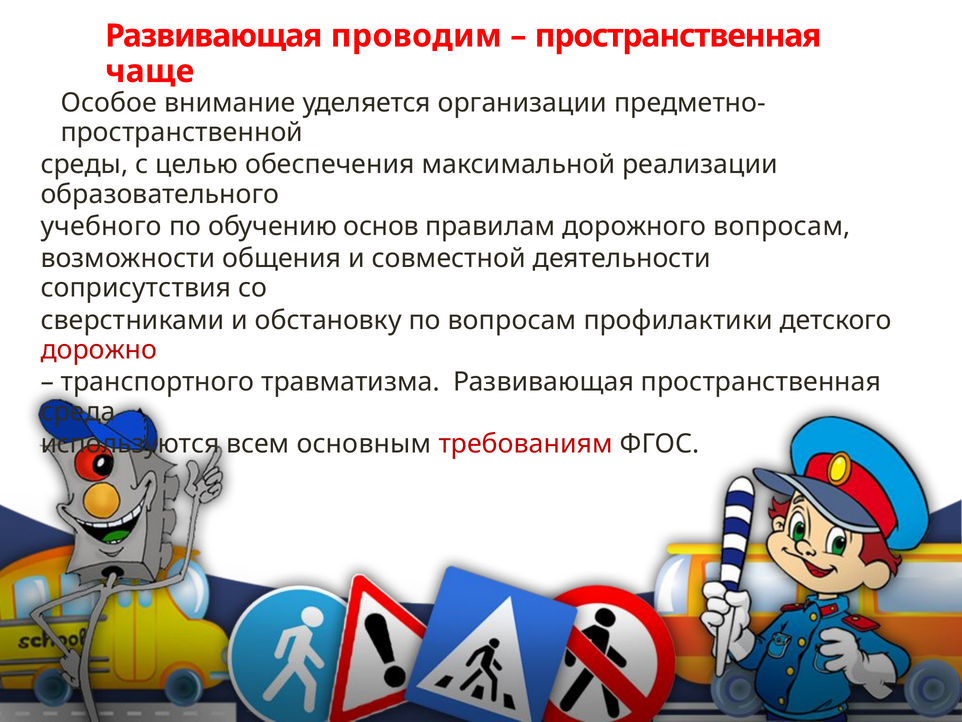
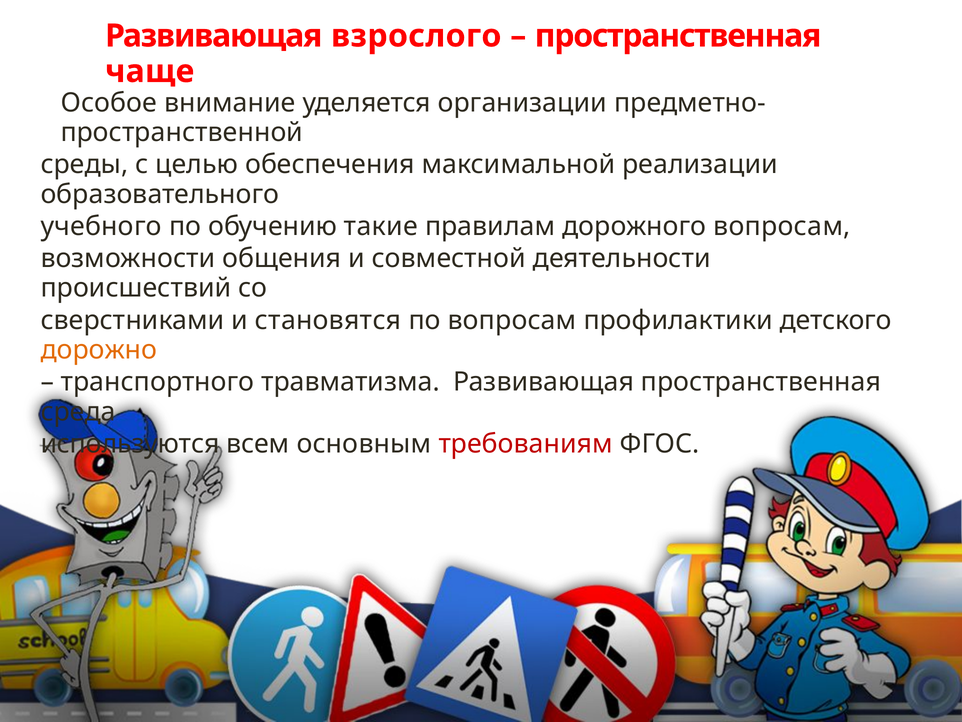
проводим: проводим -> взрослого
основ: основ -> такие
соприсутствия: соприсутствия -> происшествий
обстановку: обстановку -> становятся
дорожно colour: red -> orange
